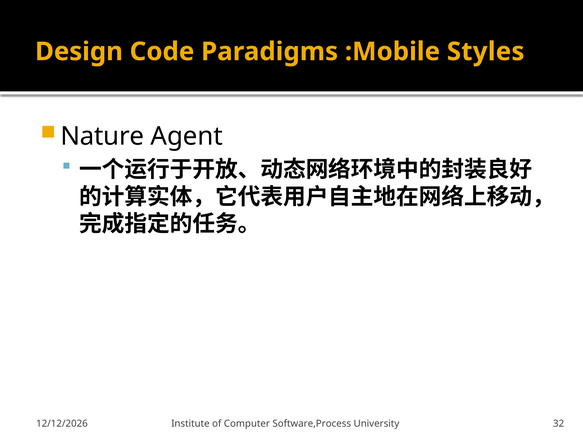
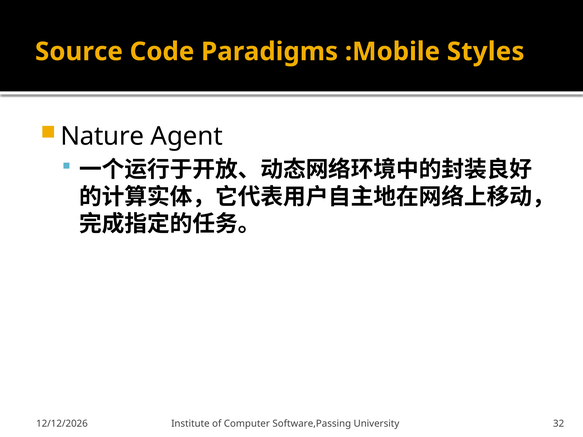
Design: Design -> Source
Software,Process: Software,Process -> Software,Passing
